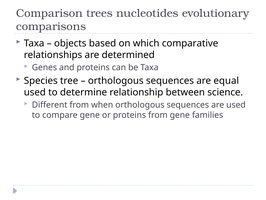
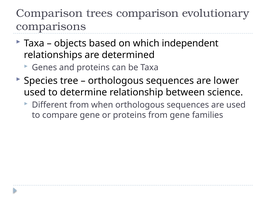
trees nucleotides: nucleotides -> comparison
comparative: comparative -> independent
equal: equal -> lower
